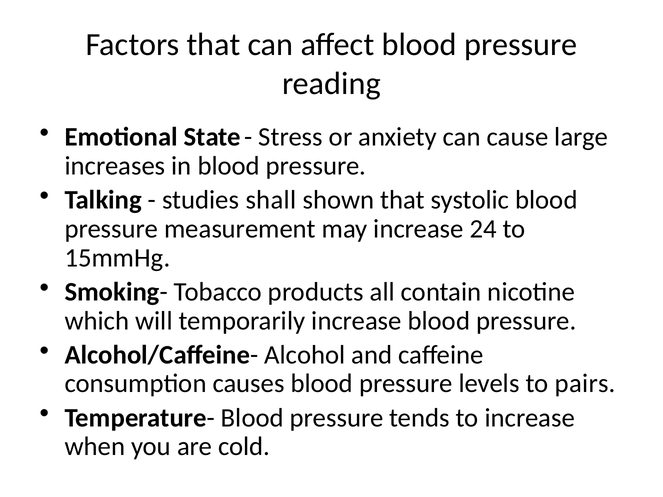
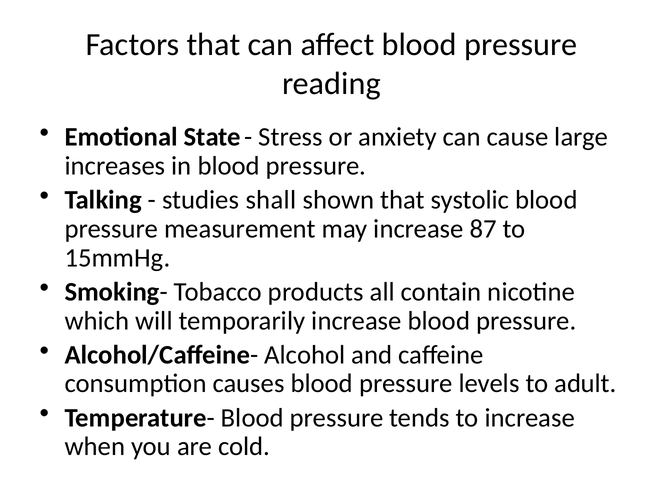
24: 24 -> 87
pairs: pairs -> adult
